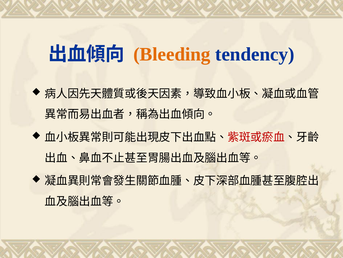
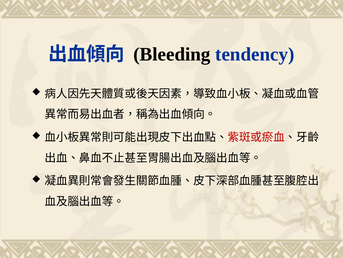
Bleeding colour: orange -> black
